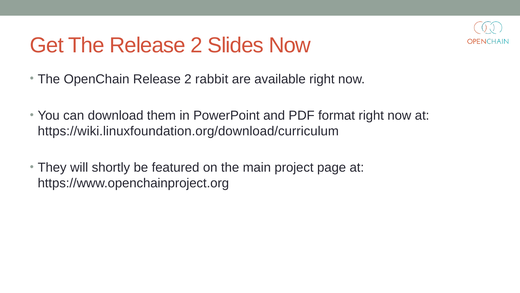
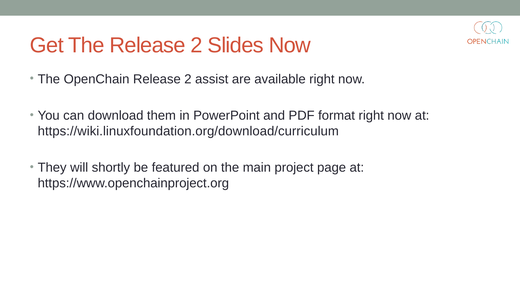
rabbit: rabbit -> assist
